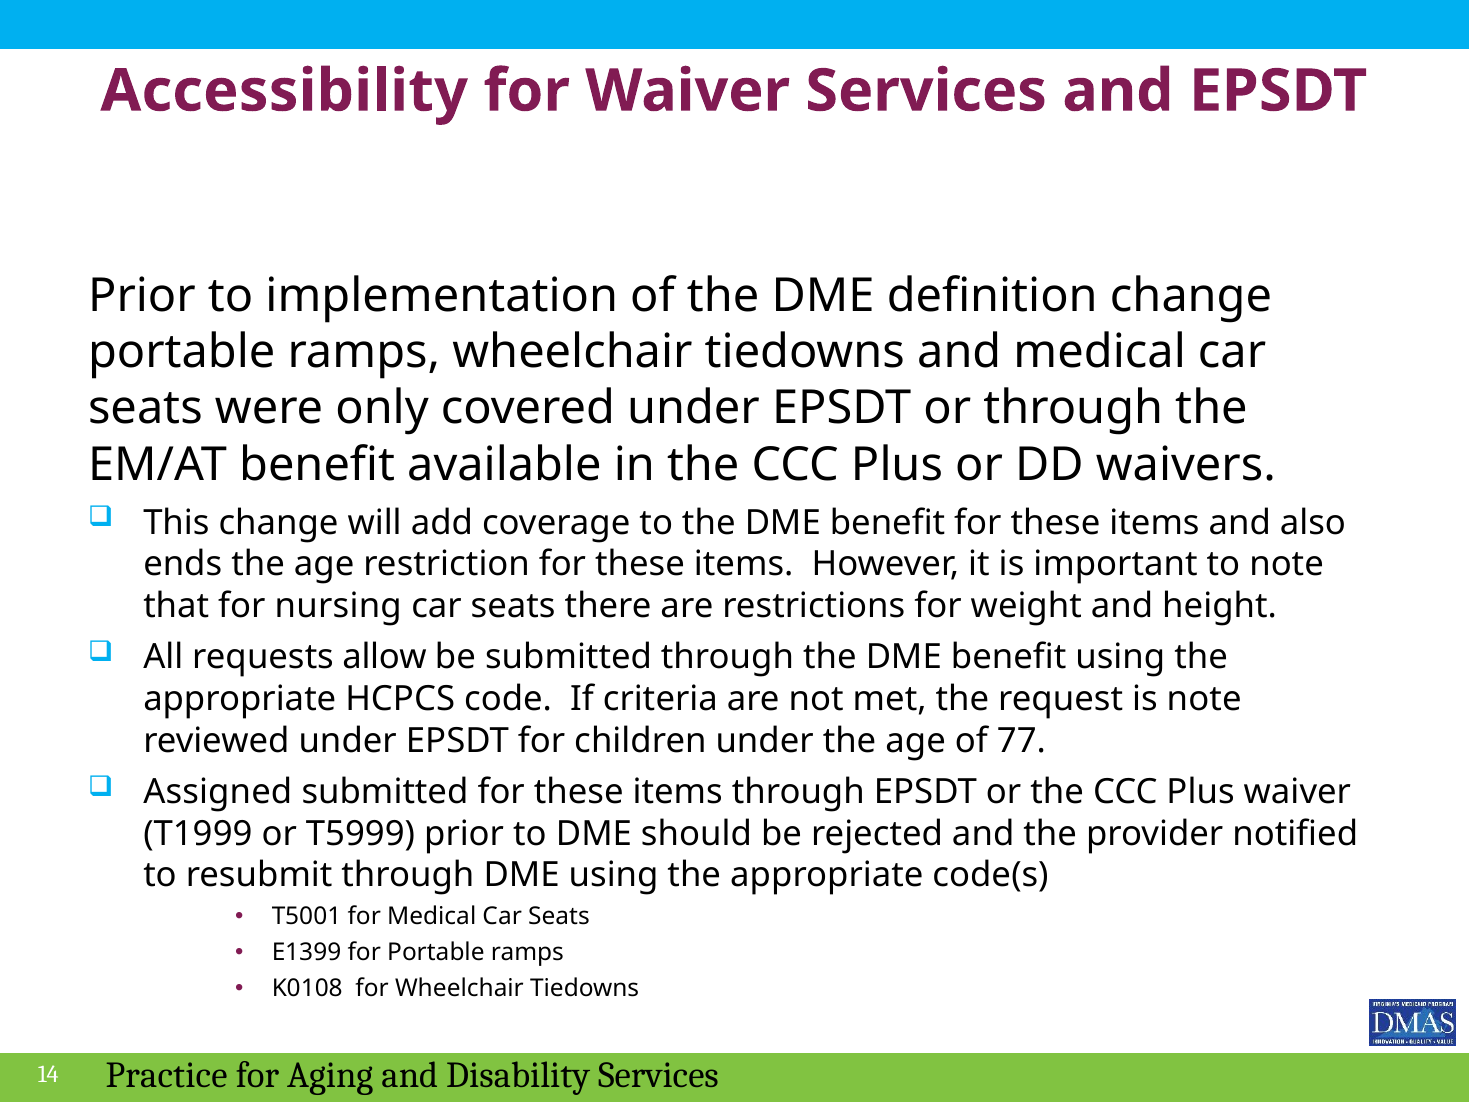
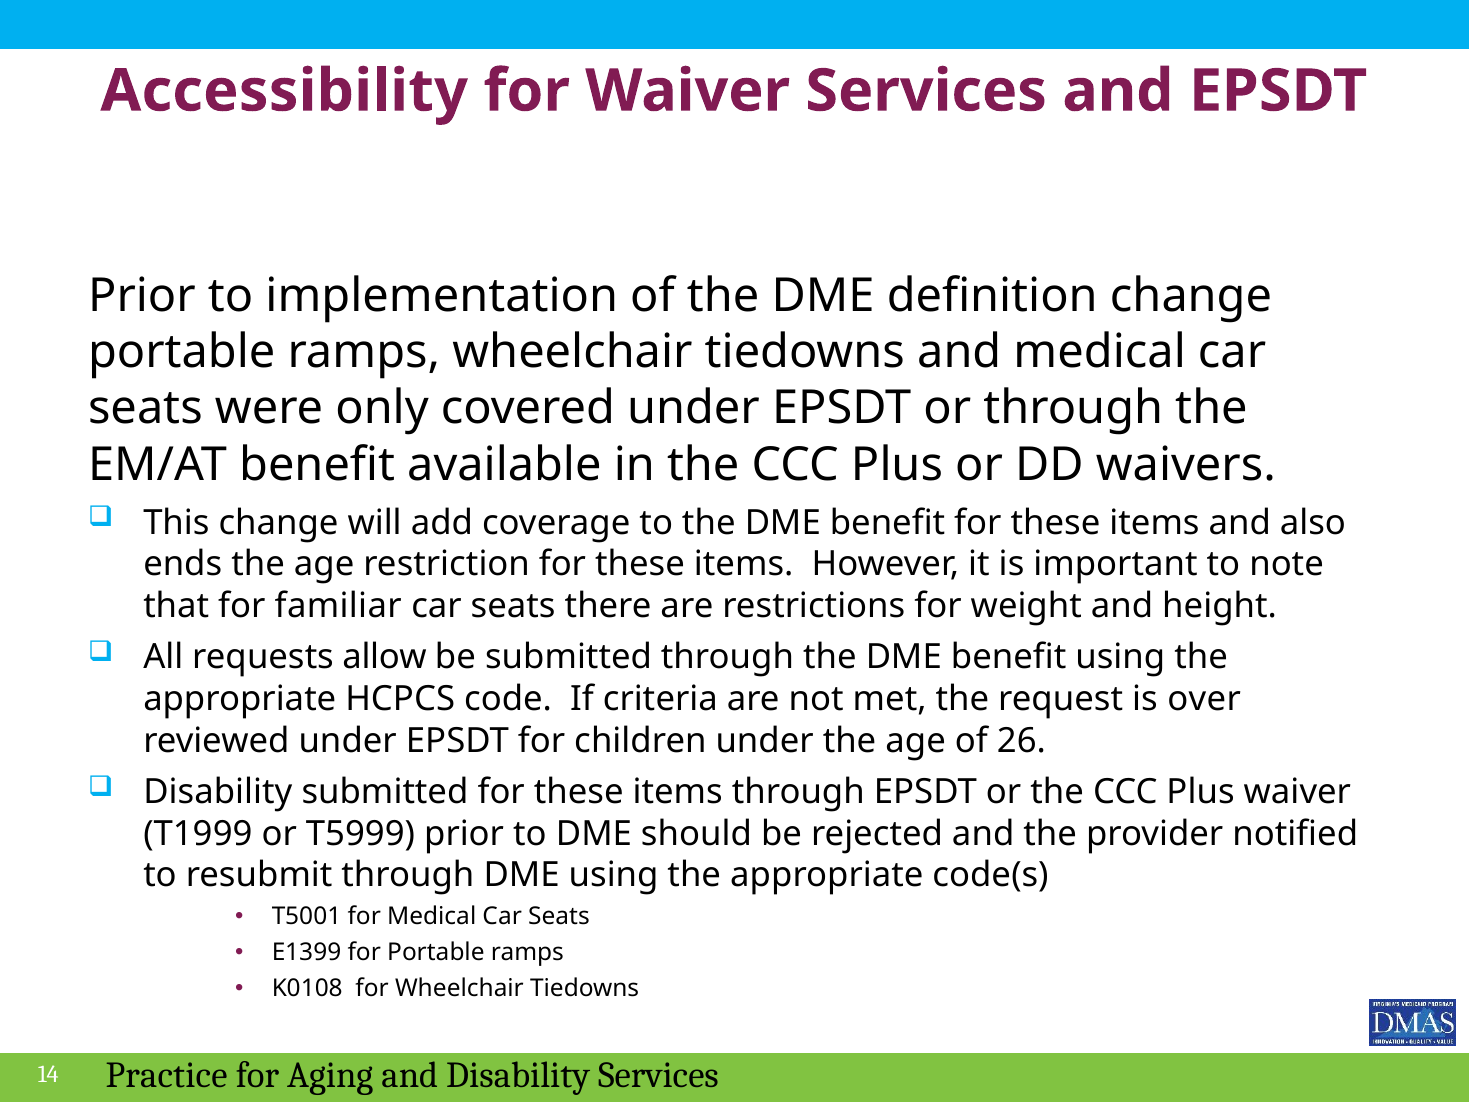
nursing: nursing -> familiar
is note: note -> over
77: 77 -> 26
Assigned at (218, 792): Assigned -> Disability
